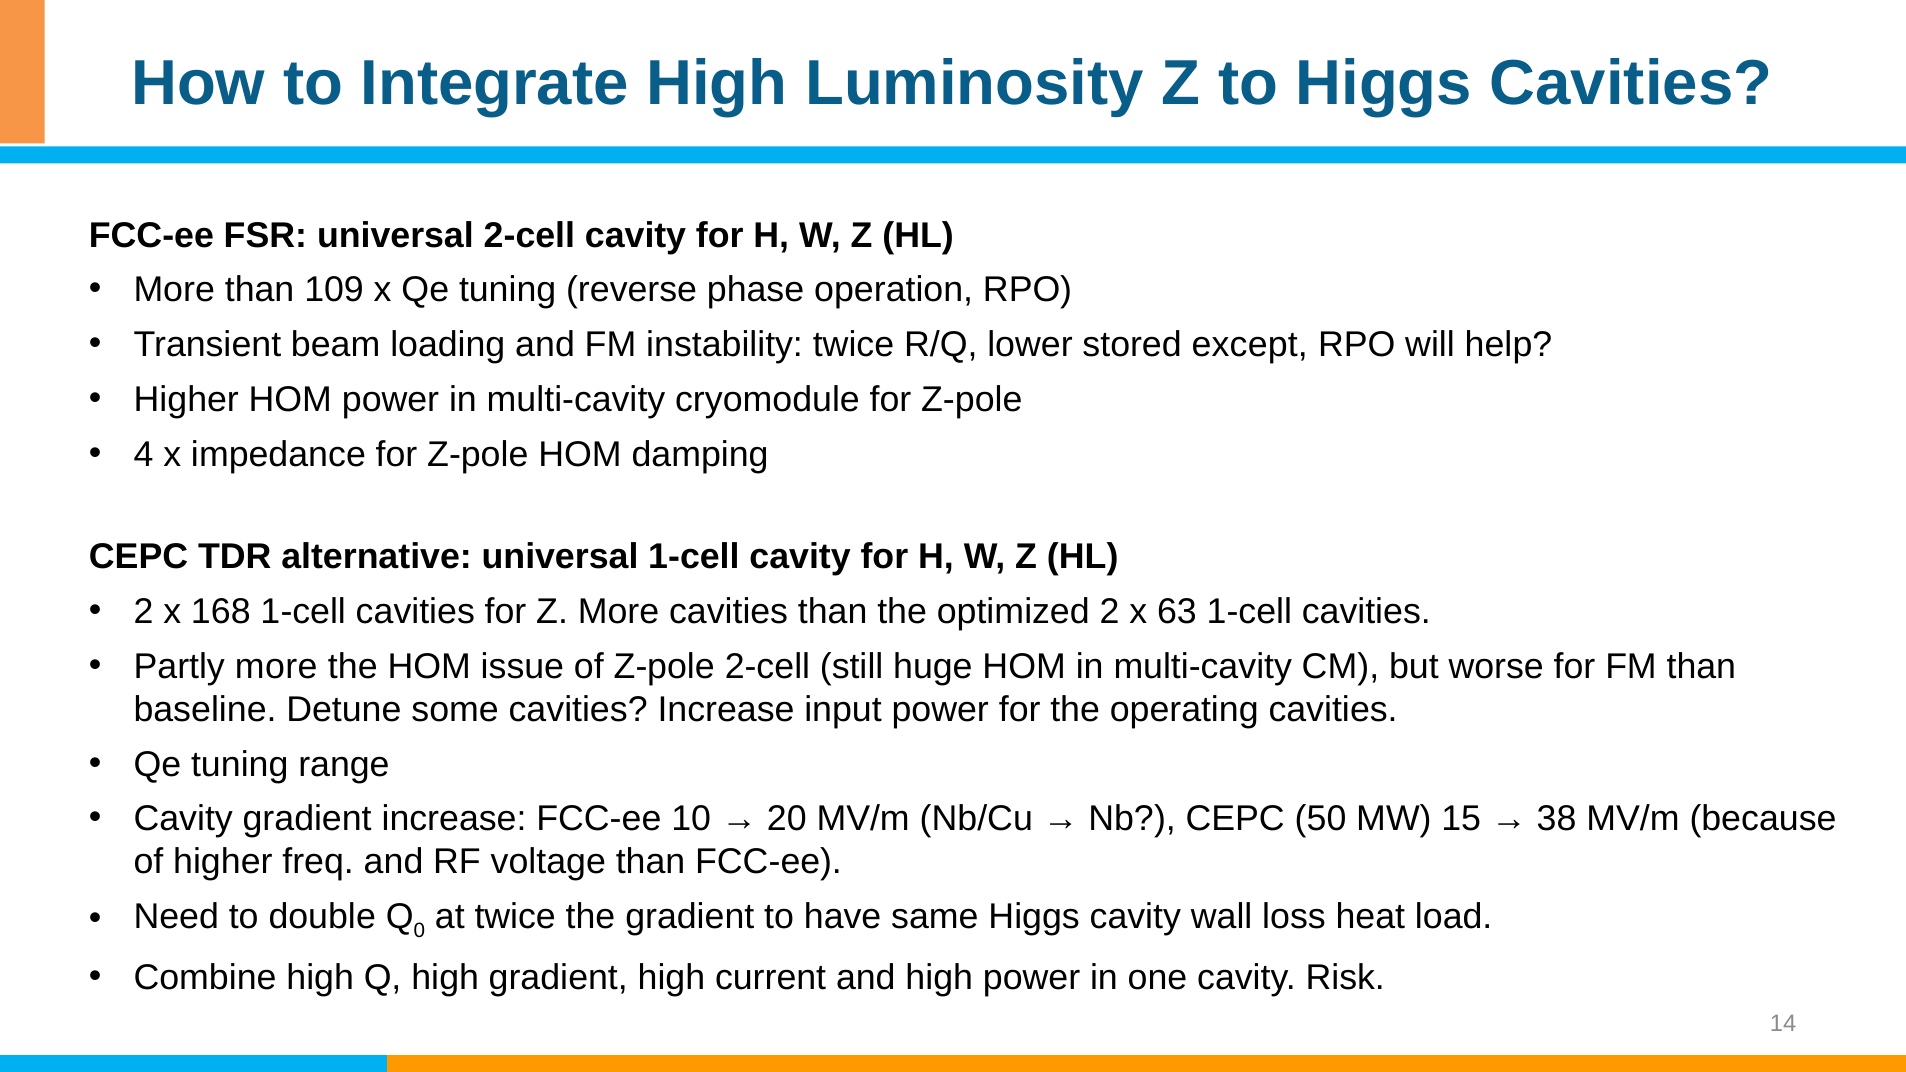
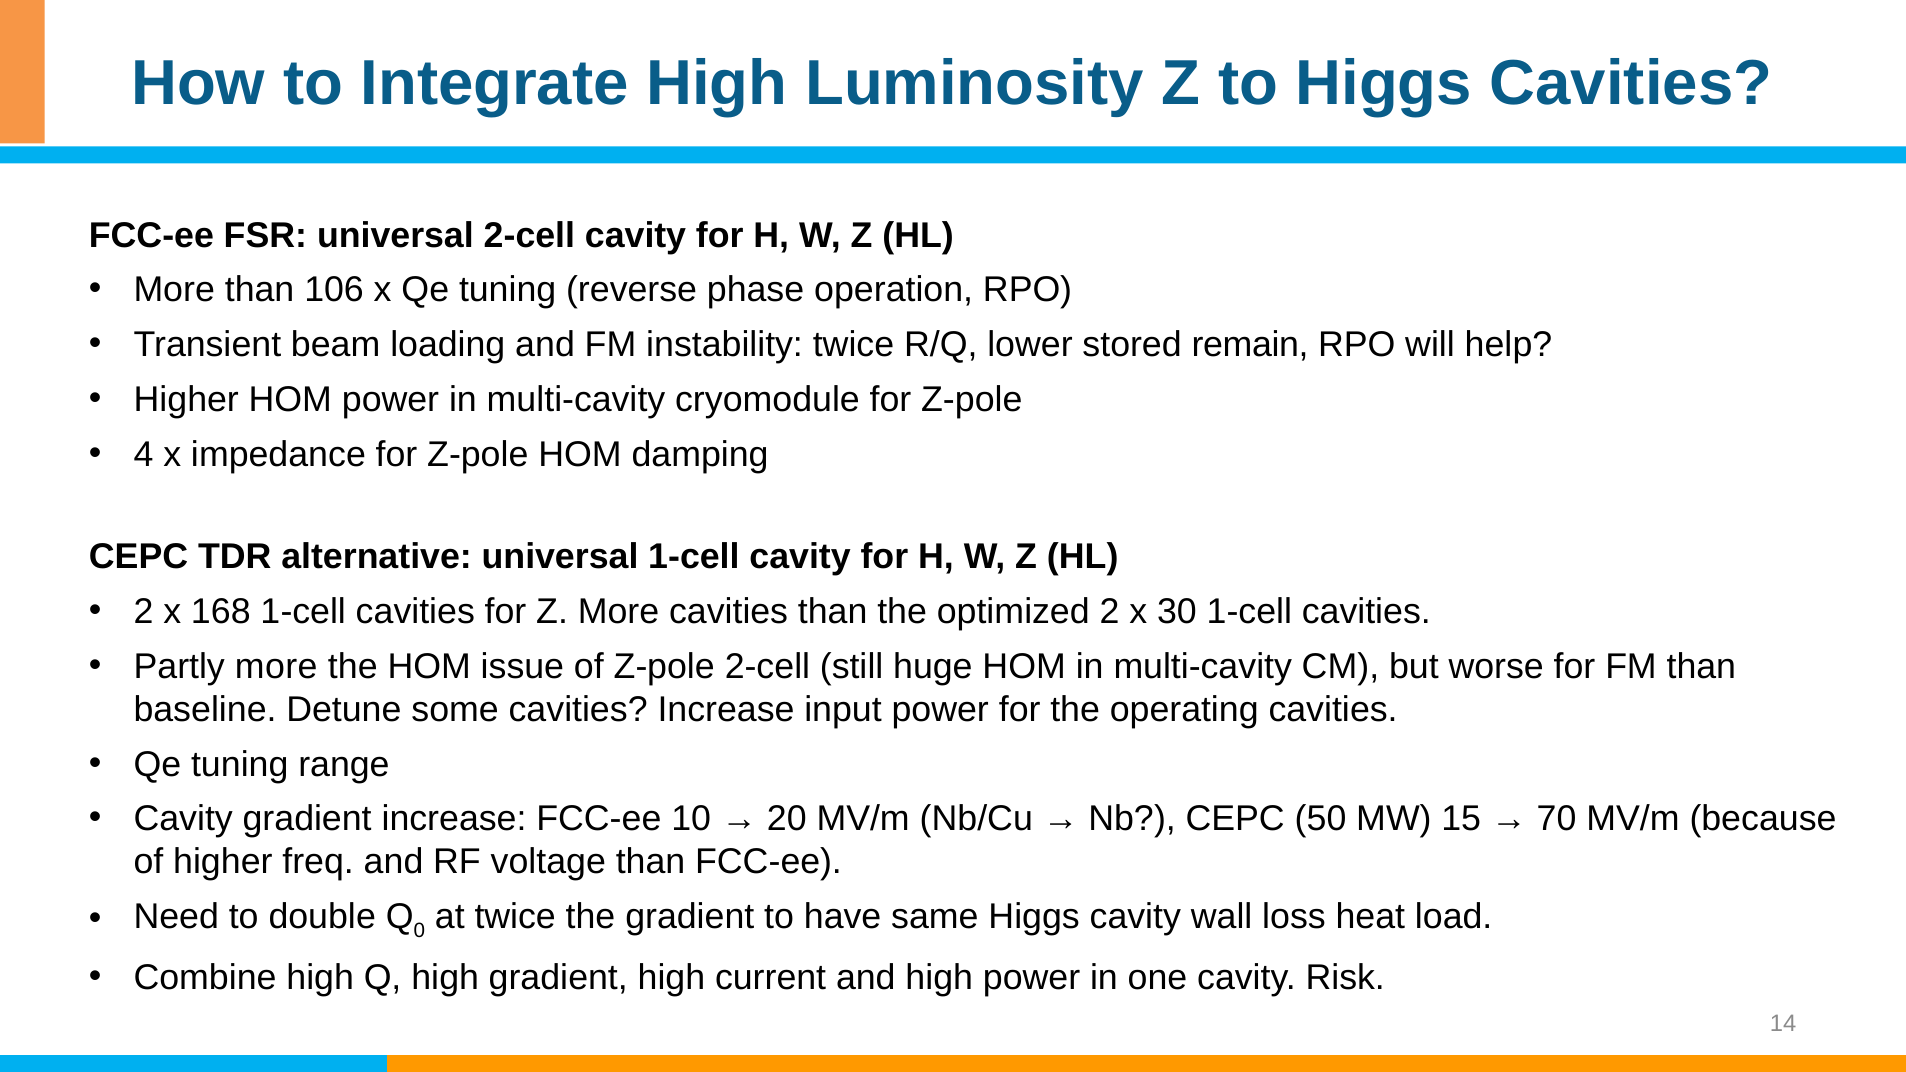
109: 109 -> 106
except: except -> remain
63: 63 -> 30
38: 38 -> 70
